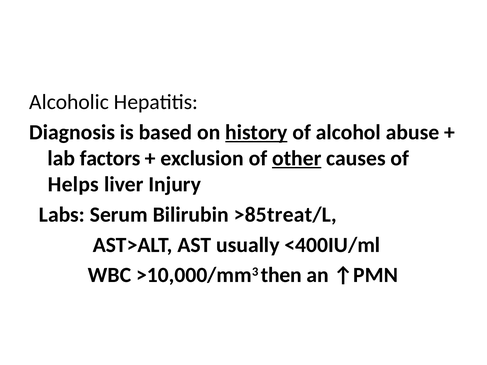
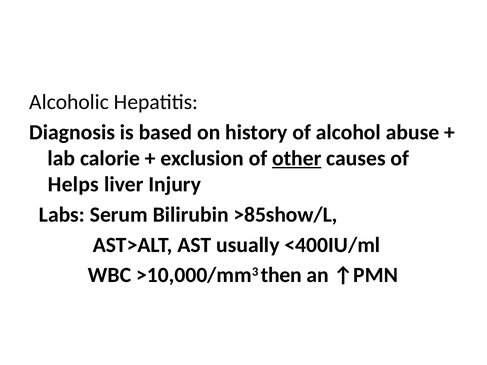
history underline: present -> none
factors: factors -> calorie
>85treat/L: >85treat/L -> >85show/L
